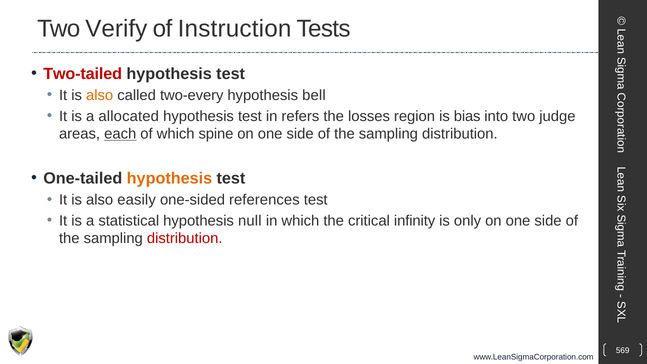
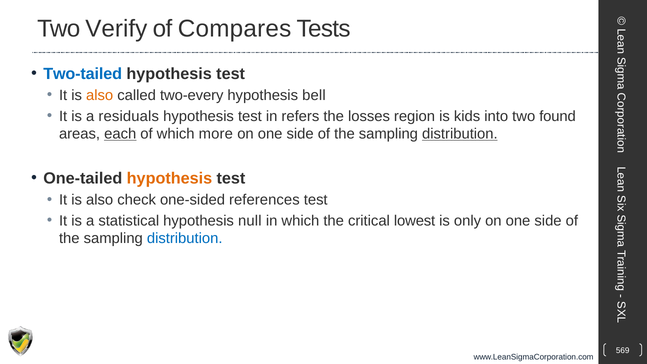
Instruction: Instruction -> Compares
Two-tailed colour: red -> blue
allocated: allocated -> residuals
bias: bias -> kids
judge: judge -> found
spine: spine -> more
distribution at (460, 134) underline: none -> present
easily: easily -> check
infinity: infinity -> lowest
distribution at (185, 238) colour: red -> blue
